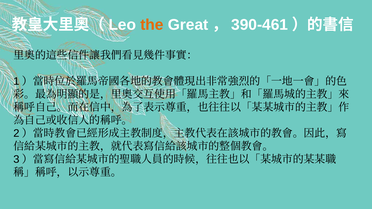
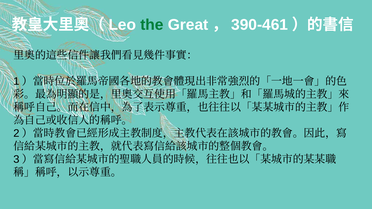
the colour: orange -> green
